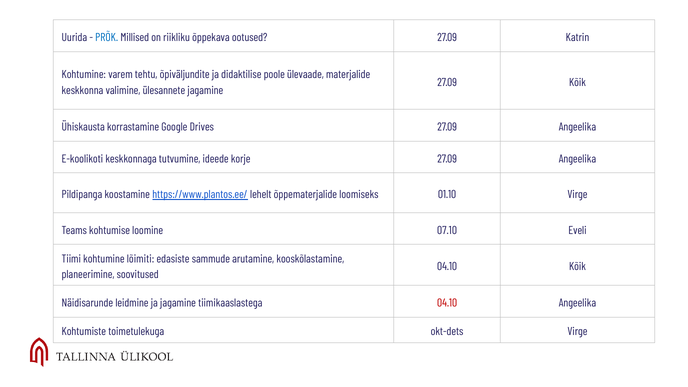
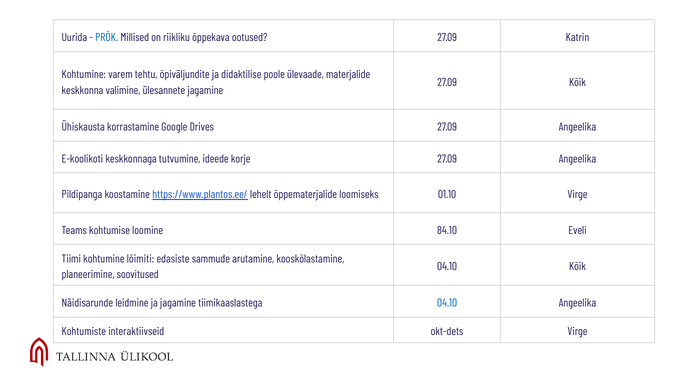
07.10: 07.10 -> 84.10
04.10 at (447, 303) colour: red -> blue
toimetulekuga: toimetulekuga -> interaktiivseid
